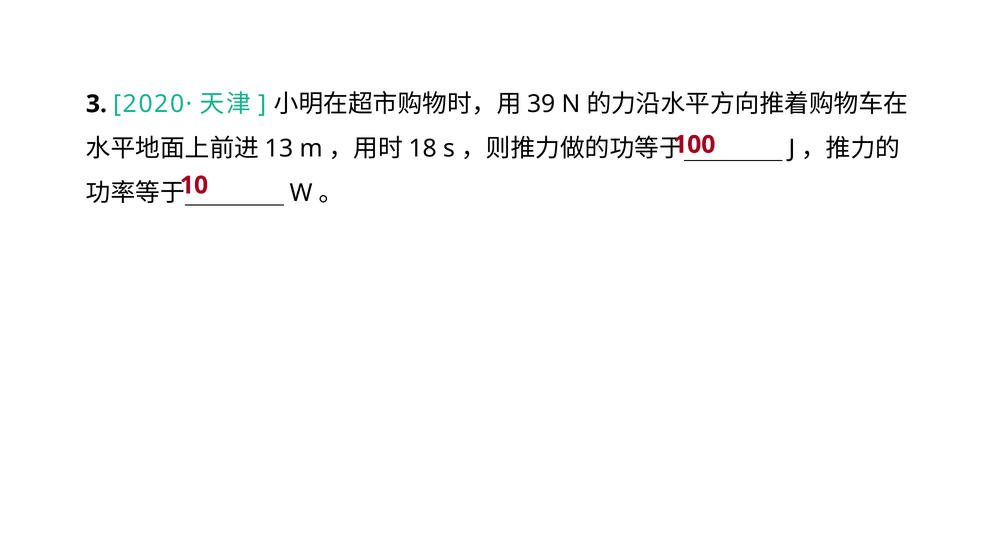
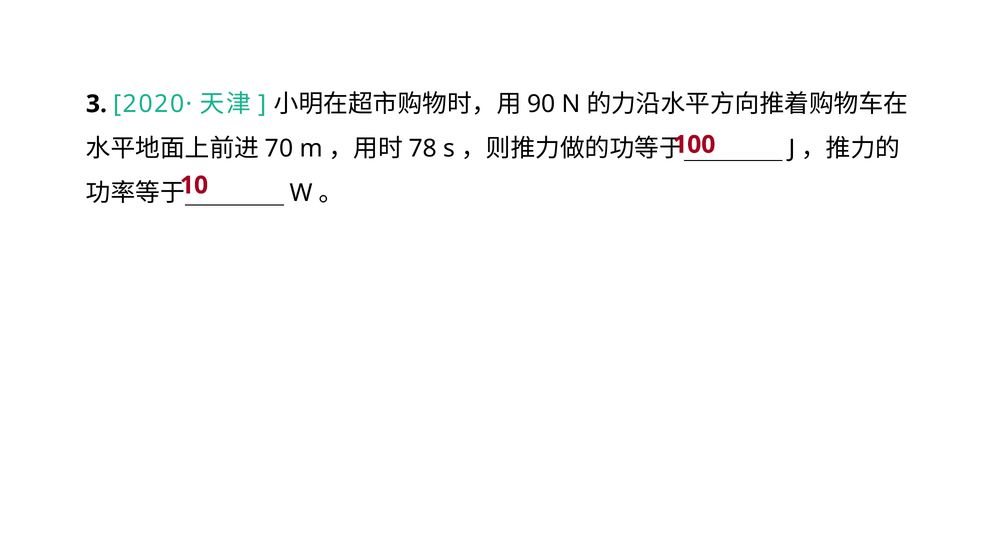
39: 39 -> 90
13: 13 -> 70
18: 18 -> 78
